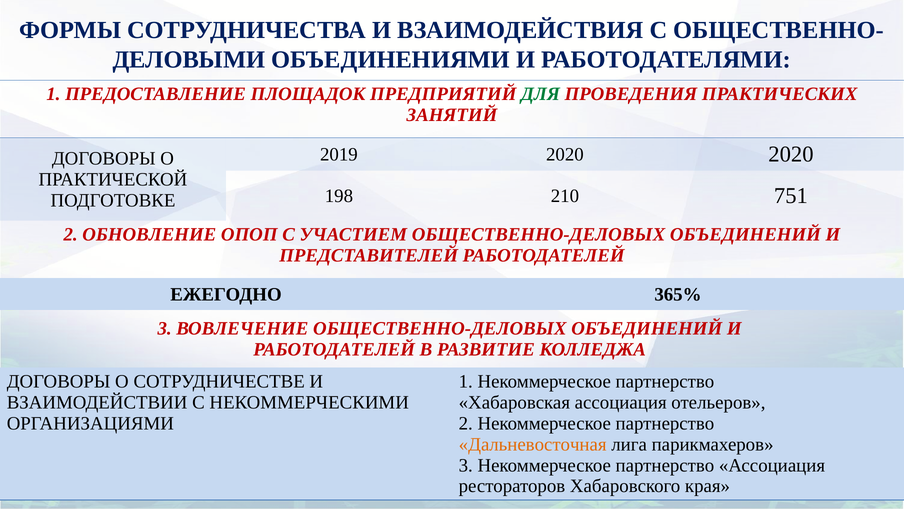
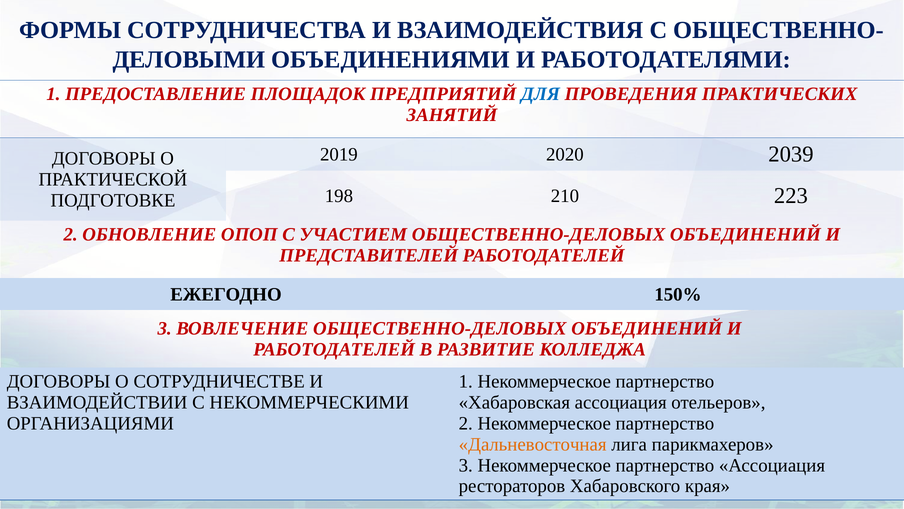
ДЛЯ colour: green -> blue
2020 2020: 2020 -> 2039
751: 751 -> 223
365%: 365% -> 150%
